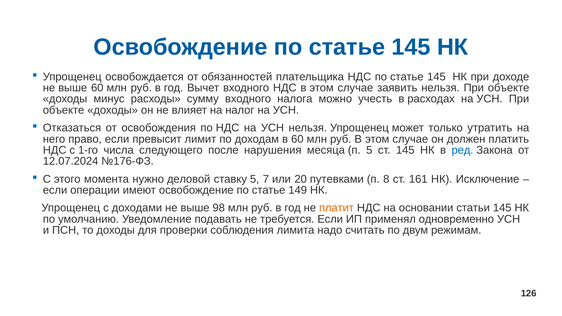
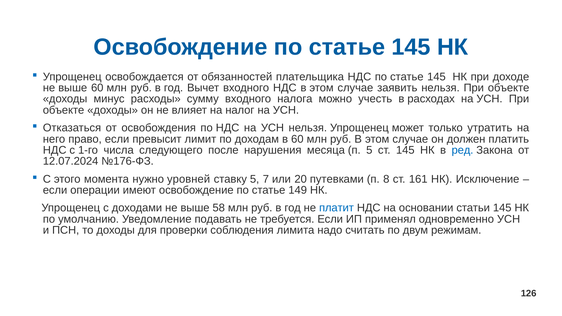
деловой: деловой -> уровней
98: 98 -> 58
платит colour: orange -> blue
